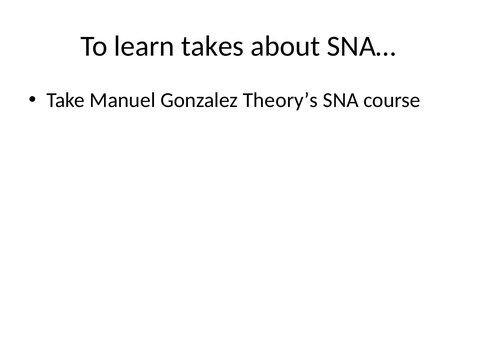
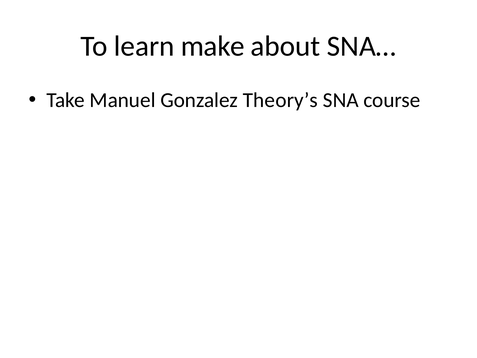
takes: takes -> make
